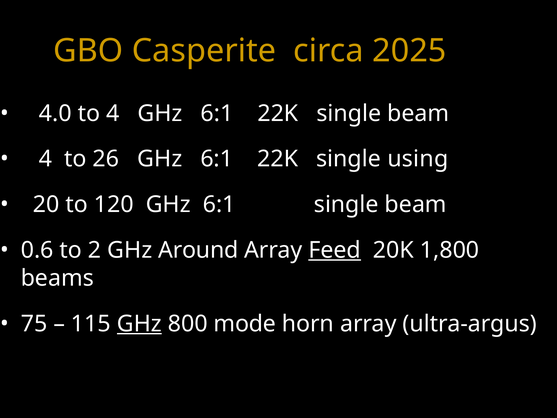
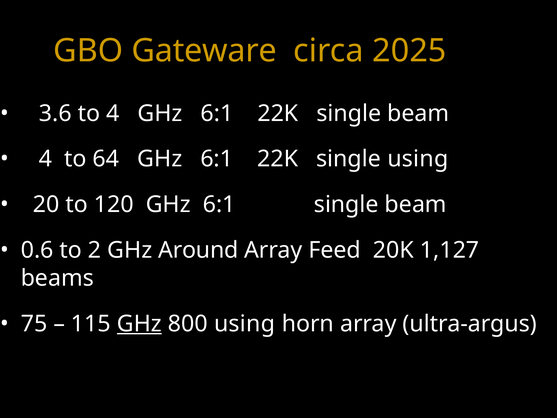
Casperite: Casperite -> Gateware
4.0: 4.0 -> 3.6
26: 26 -> 64
Feed underline: present -> none
1,800: 1,800 -> 1,127
800 mode: mode -> using
